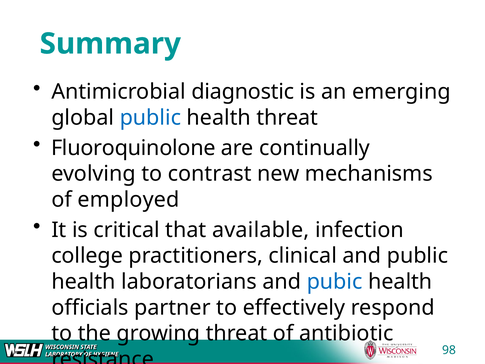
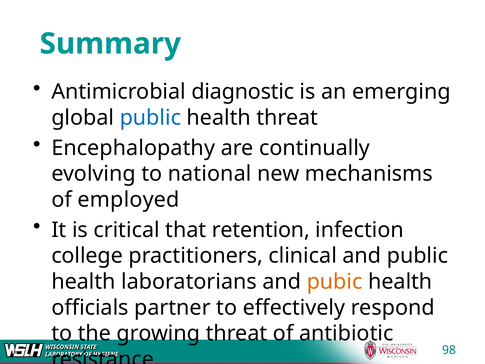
Fluoroquinolone: Fluoroquinolone -> Encephalopathy
contrast: contrast -> national
available: available -> retention
pubic colour: blue -> orange
